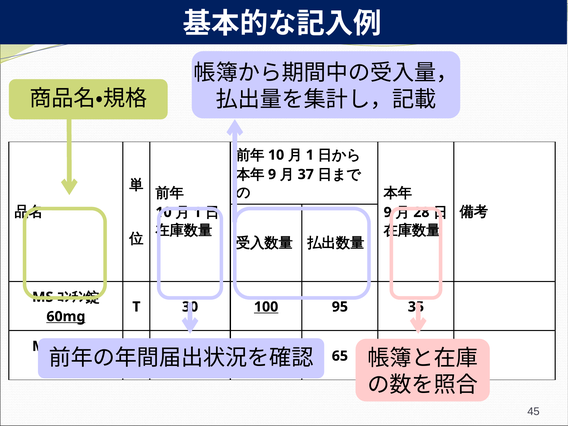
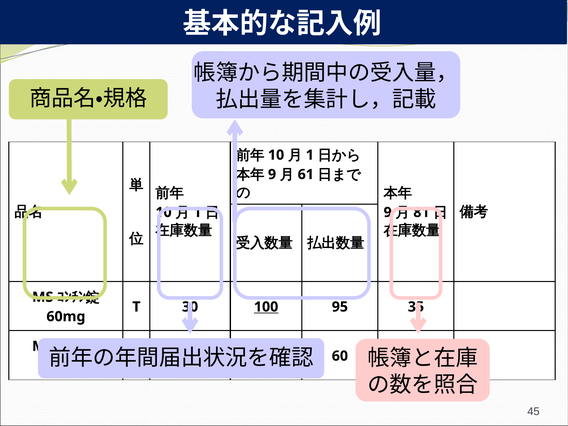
37: 37 -> 61
28: 28 -> 81
60mg underline: present -> none
65: 65 -> 60
